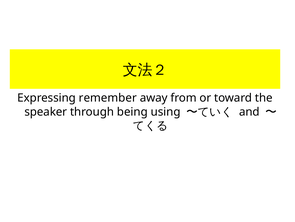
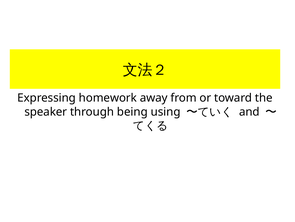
remember: remember -> homework
